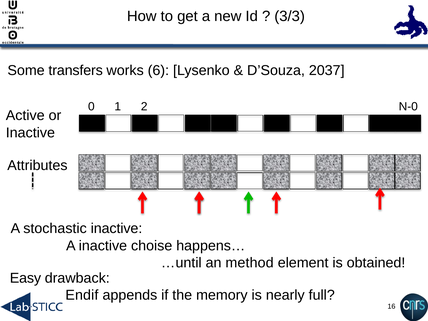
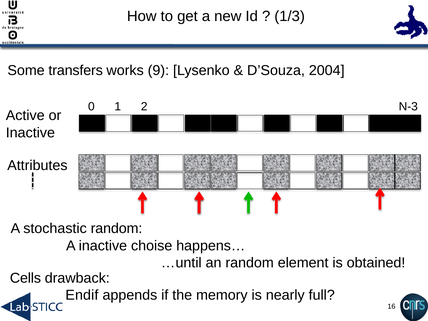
3/3: 3/3 -> 1/3
6: 6 -> 9
2037: 2037 -> 2004
N-0: N-0 -> N-3
stochastic inactive: inactive -> random
an method: method -> random
Easy: Easy -> Cells
